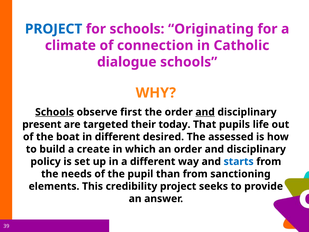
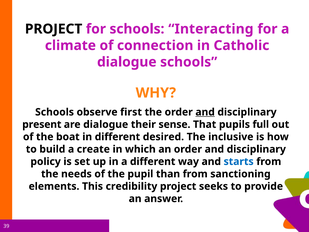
PROJECT at (54, 29) colour: blue -> black
Originating: Originating -> Interacting
Schools at (55, 112) underline: present -> none
are targeted: targeted -> dialogue
today: today -> sense
life: life -> full
assessed: assessed -> inclusive
